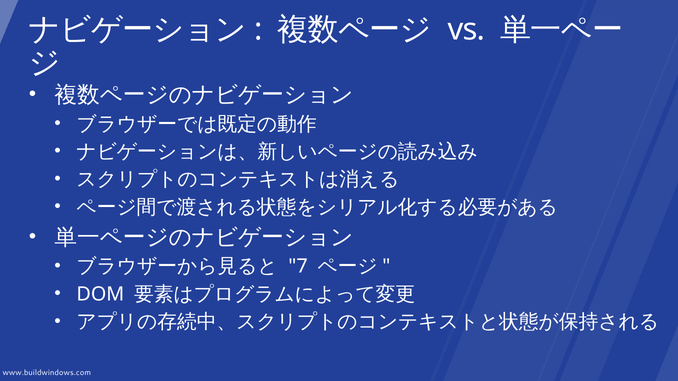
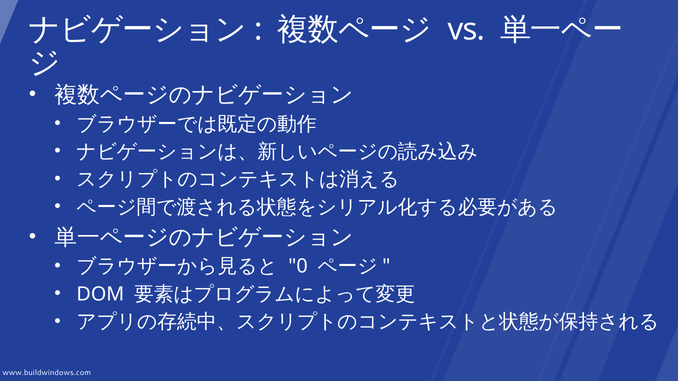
7: 7 -> 0
